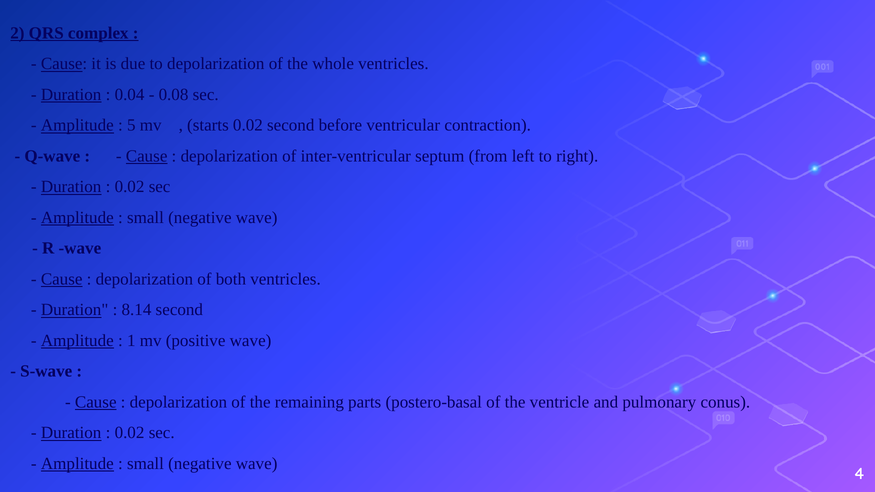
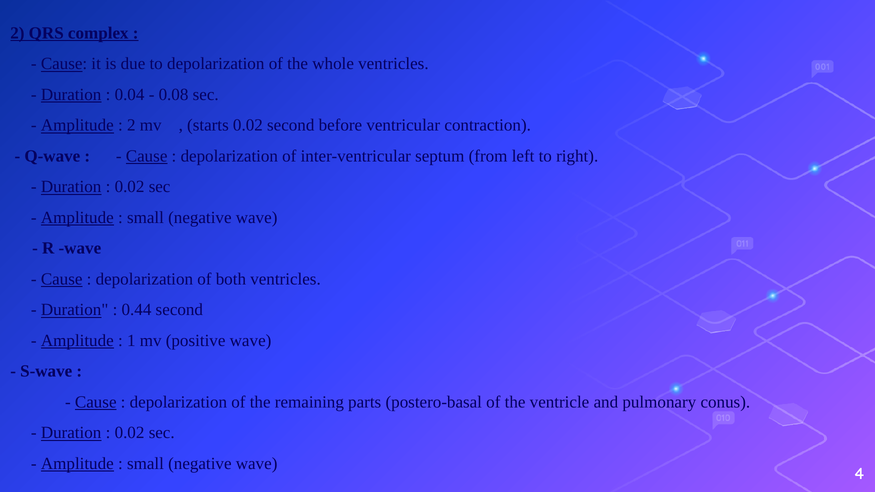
5 at (131, 125): 5 -> 2
8.14: 8.14 -> 0.44
